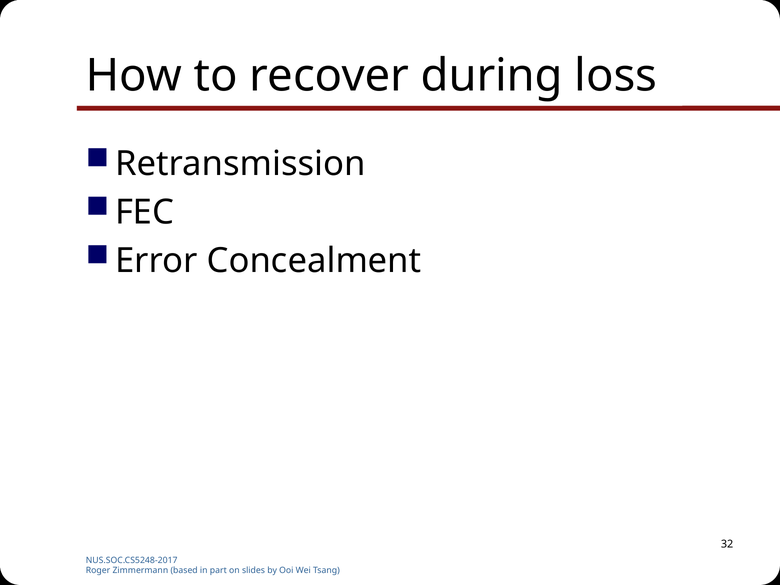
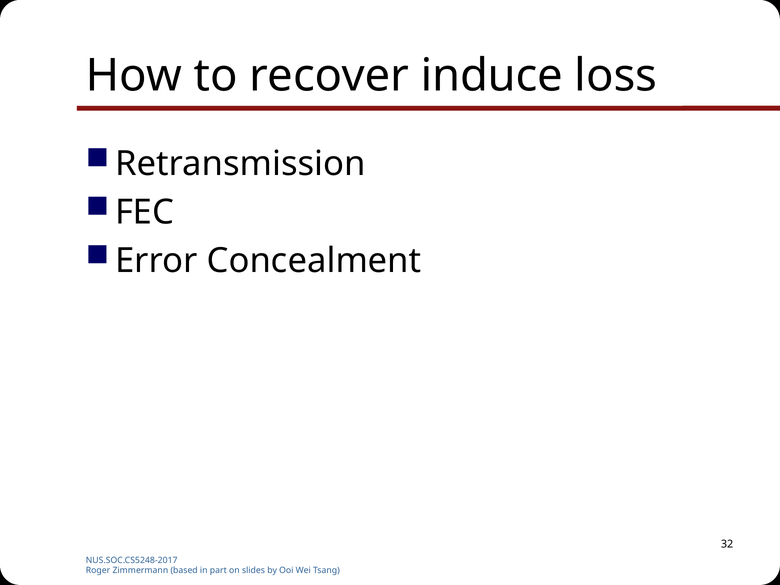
during: during -> induce
